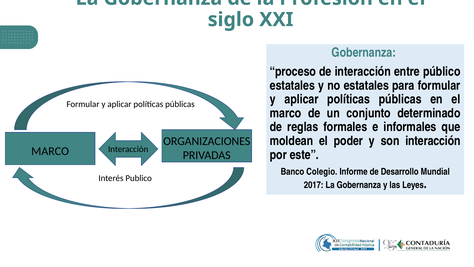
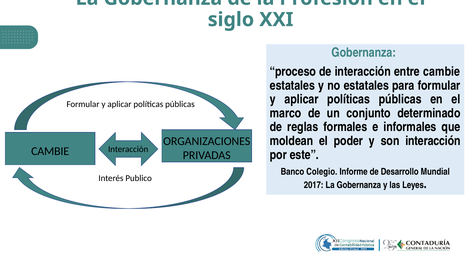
entre público: público -> cambie
MARCO at (50, 151): MARCO -> CAMBIE
